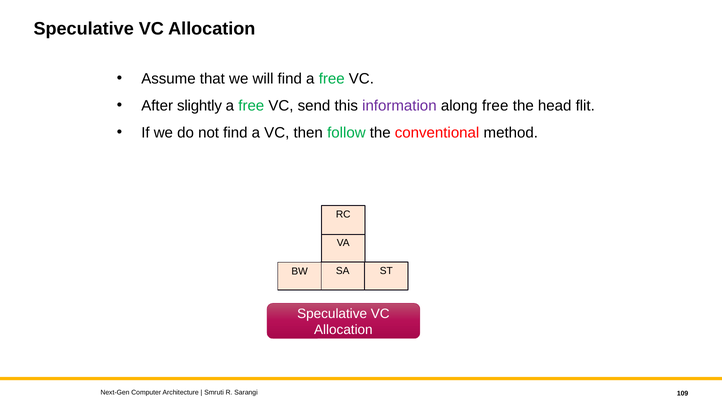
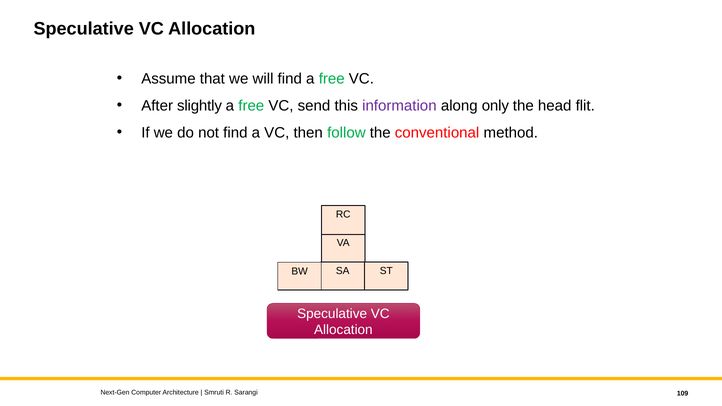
along free: free -> only
